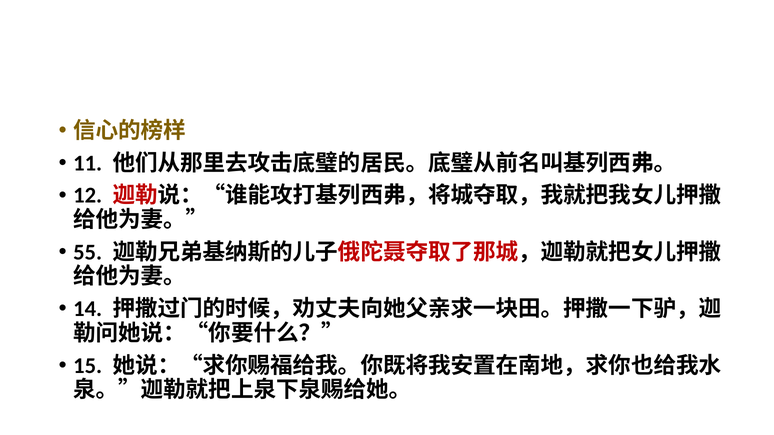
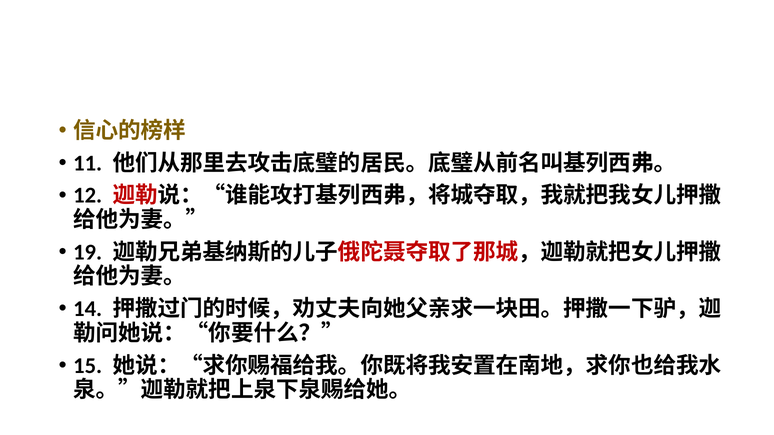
55: 55 -> 19
